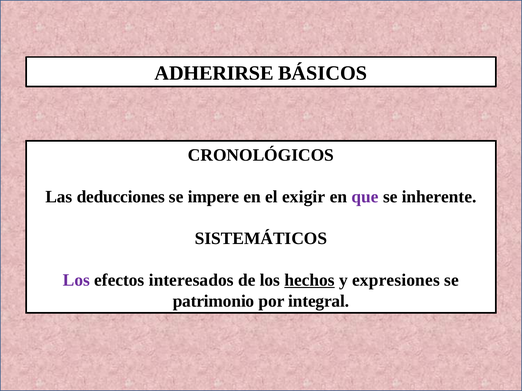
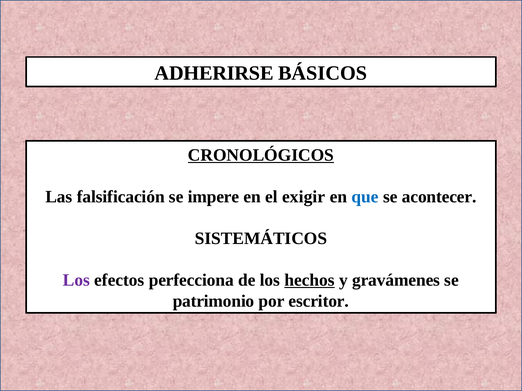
CRONOLÓGICOS underline: none -> present
deducciones: deducciones -> falsificación
que colour: purple -> blue
inherente: inherente -> acontecer
interesados: interesados -> perfecciona
expresiones: expresiones -> gravámenes
integral: integral -> escritor
